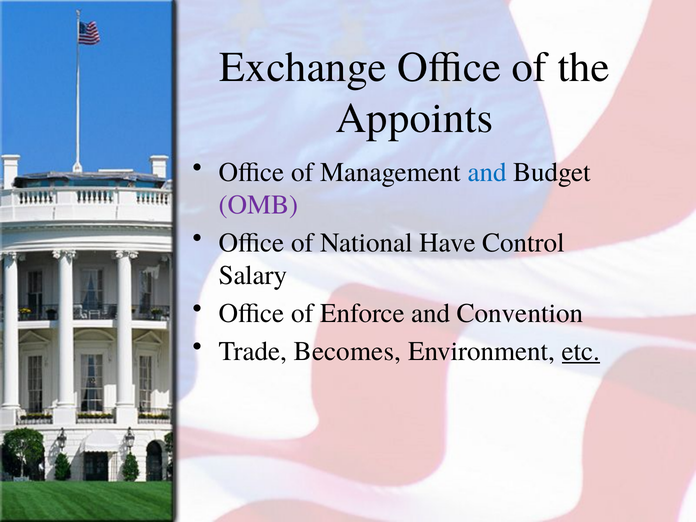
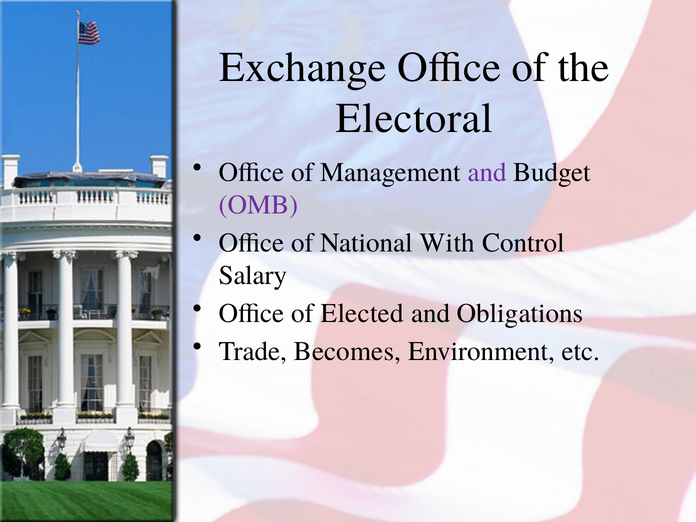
Appoints: Appoints -> Electoral
and at (487, 172) colour: blue -> purple
Have: Have -> With
Enforce: Enforce -> Elected
Convention: Convention -> Obligations
etc underline: present -> none
